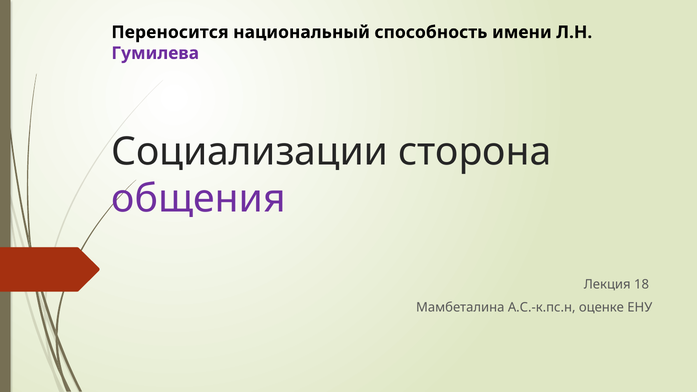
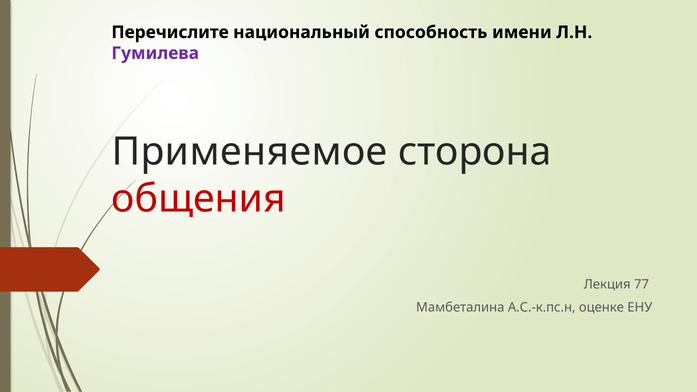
Переносится: Переносится -> Перечислите
Социализации: Социализации -> Применяемое
общения colour: purple -> red
18: 18 -> 77
